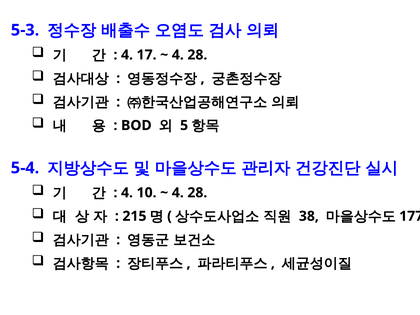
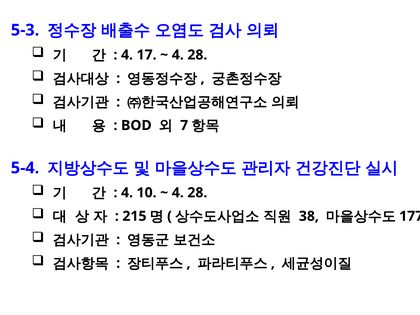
5: 5 -> 7
